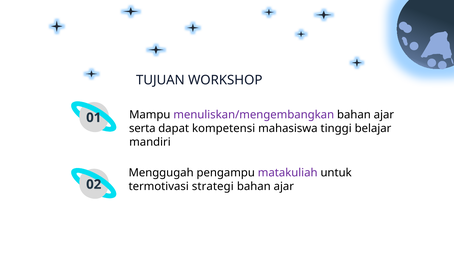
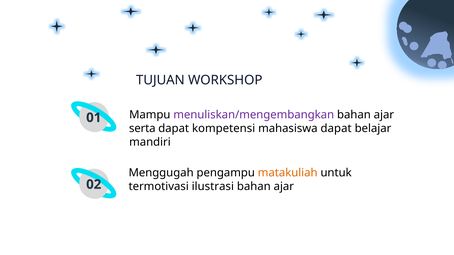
mahasiswa tinggi: tinggi -> dapat
matakuliah colour: purple -> orange
strategi: strategi -> ilustrasi
